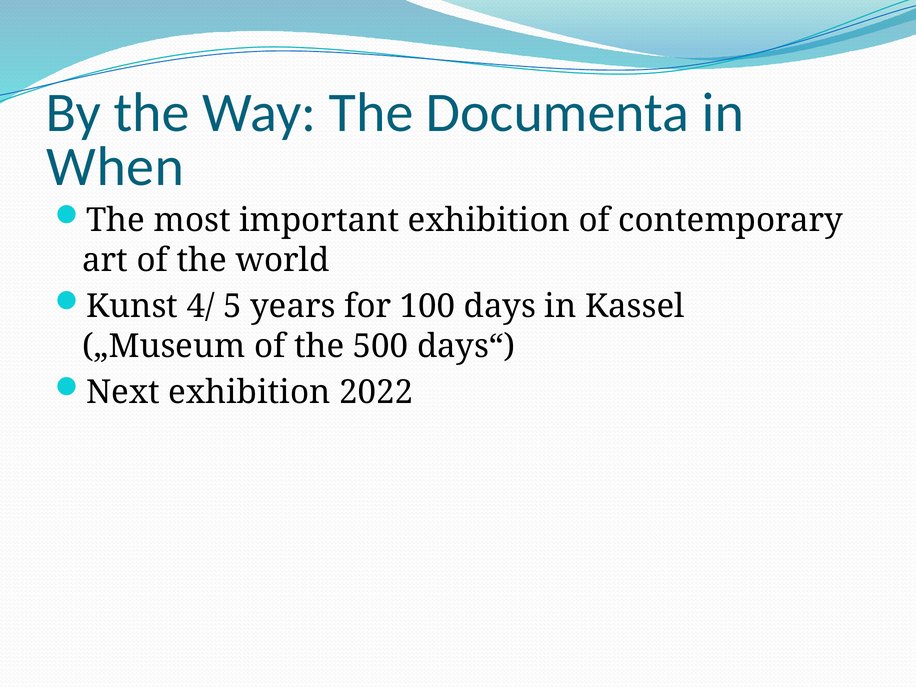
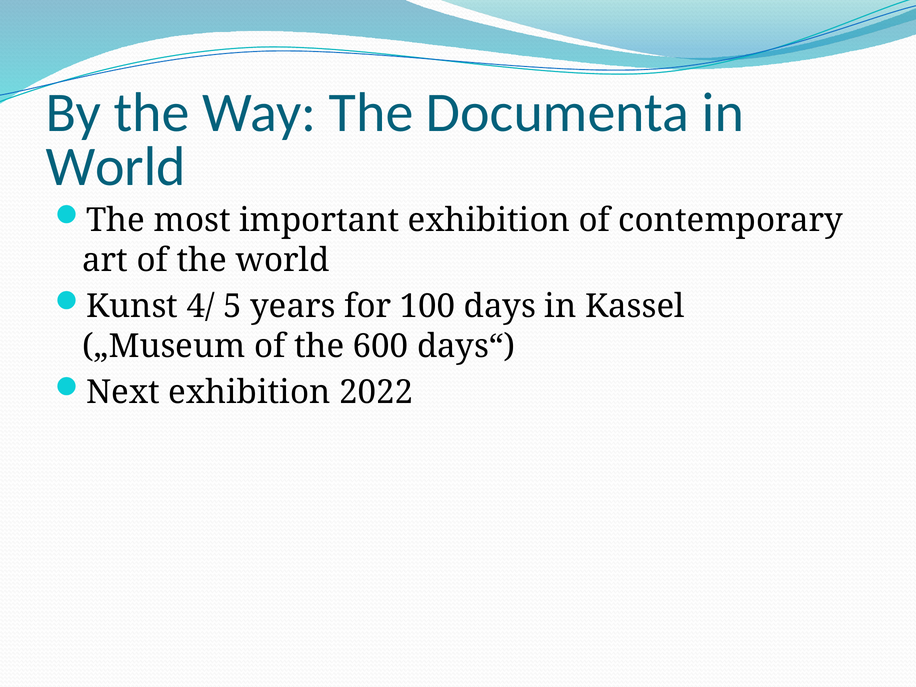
When at (115, 167): When -> World
500: 500 -> 600
